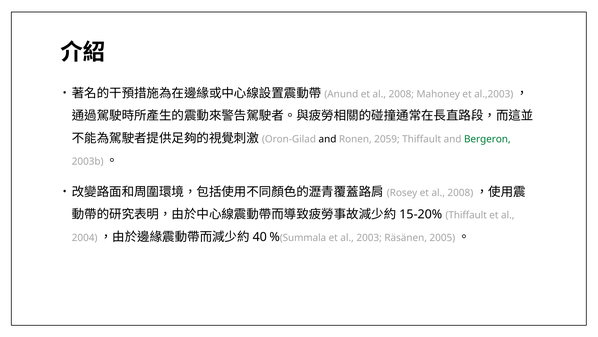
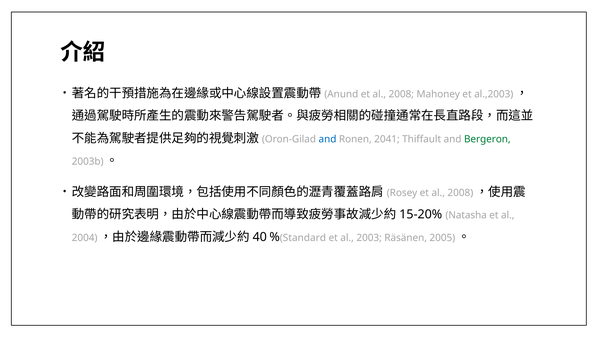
and at (327, 139) colour: black -> blue
2059: 2059 -> 2041
Thiffault at (466, 215): Thiffault -> Natasha
Summala: Summala -> Standard
